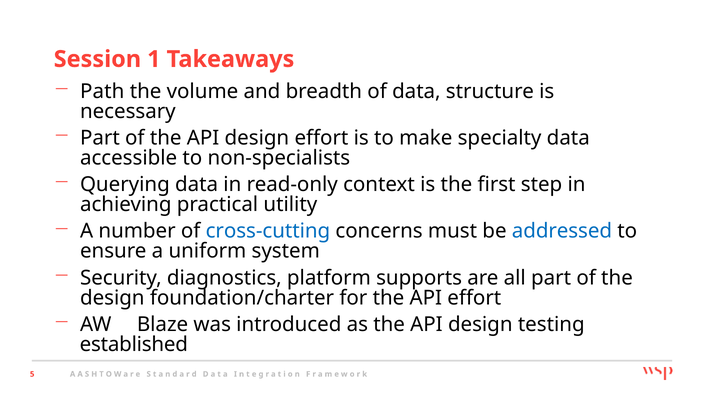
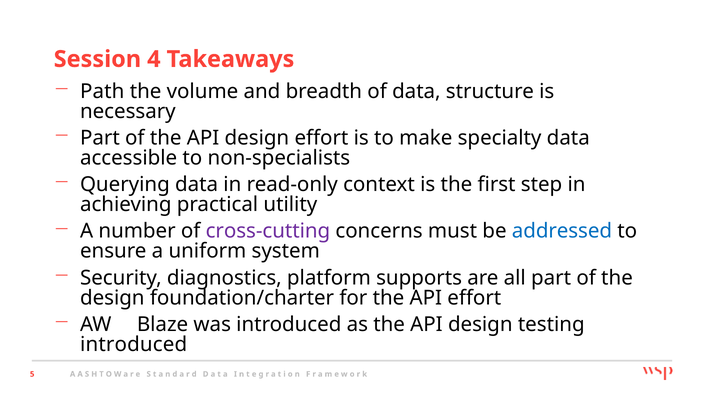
1: 1 -> 4
cross-cutting colour: blue -> purple
established at (134, 344): established -> introduced
